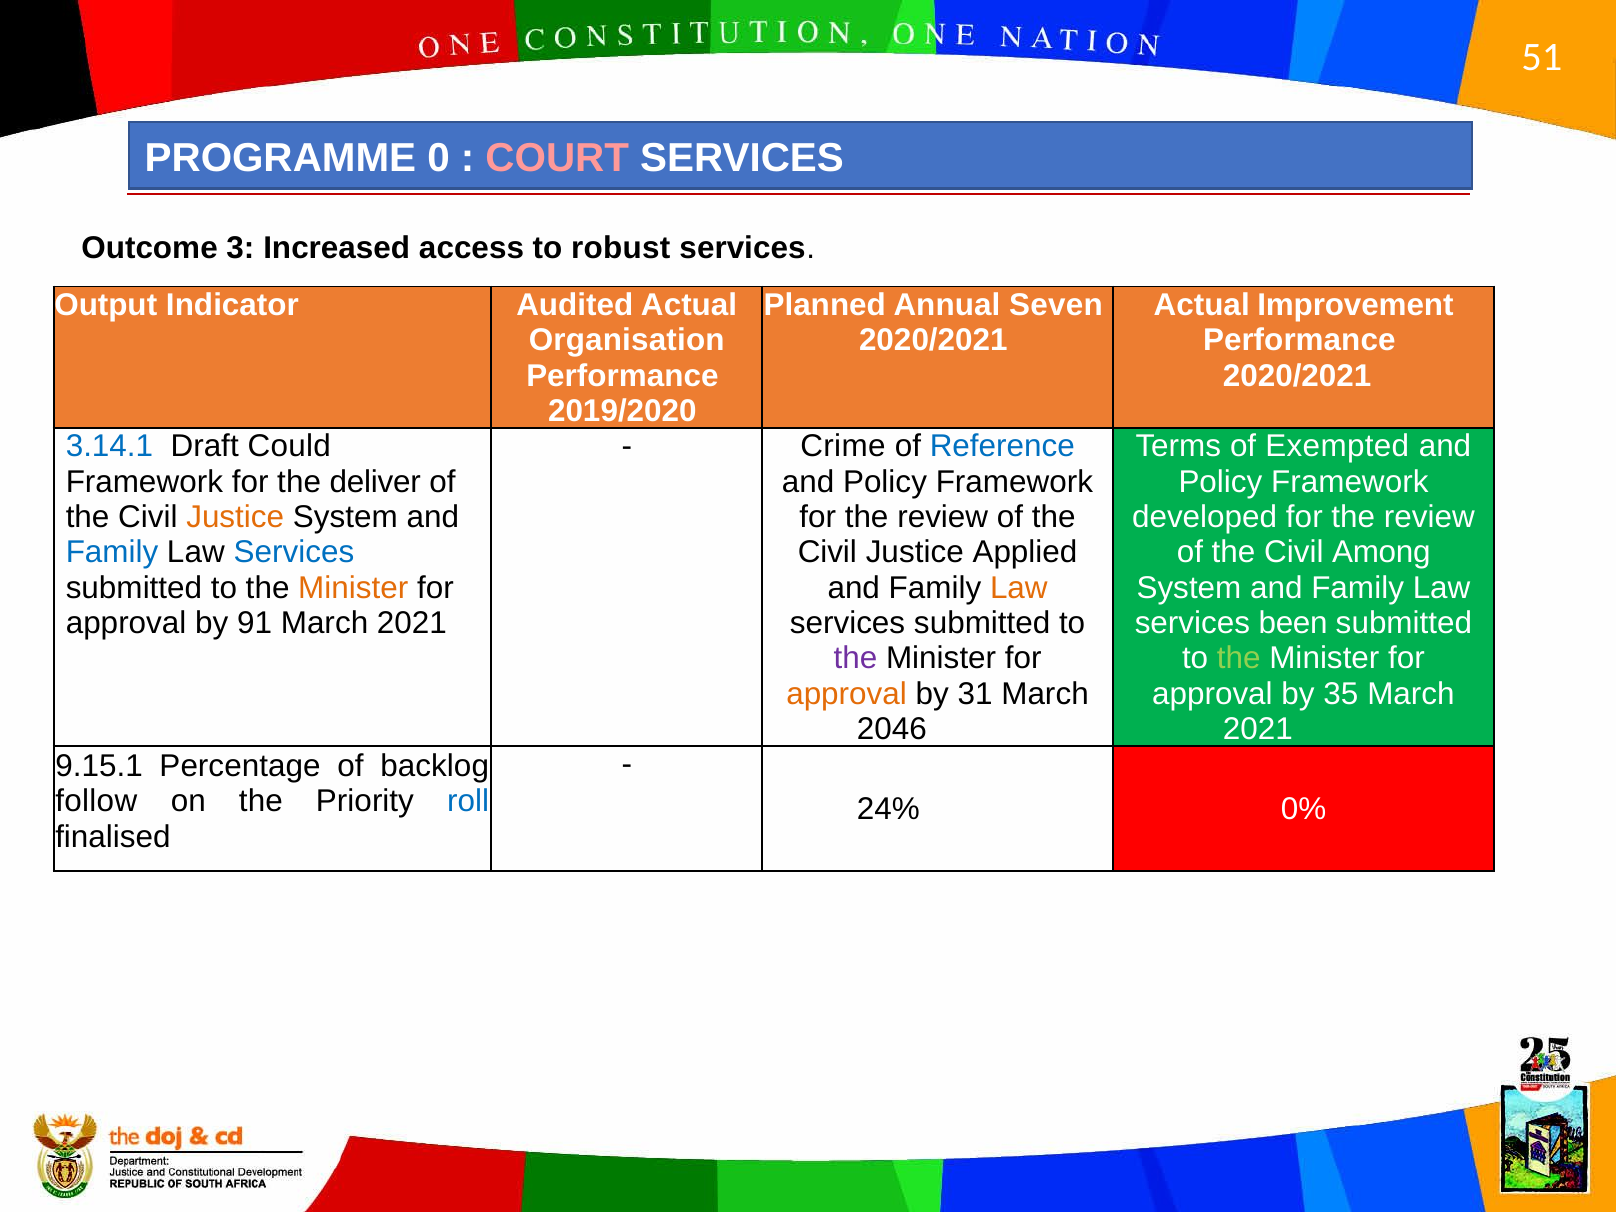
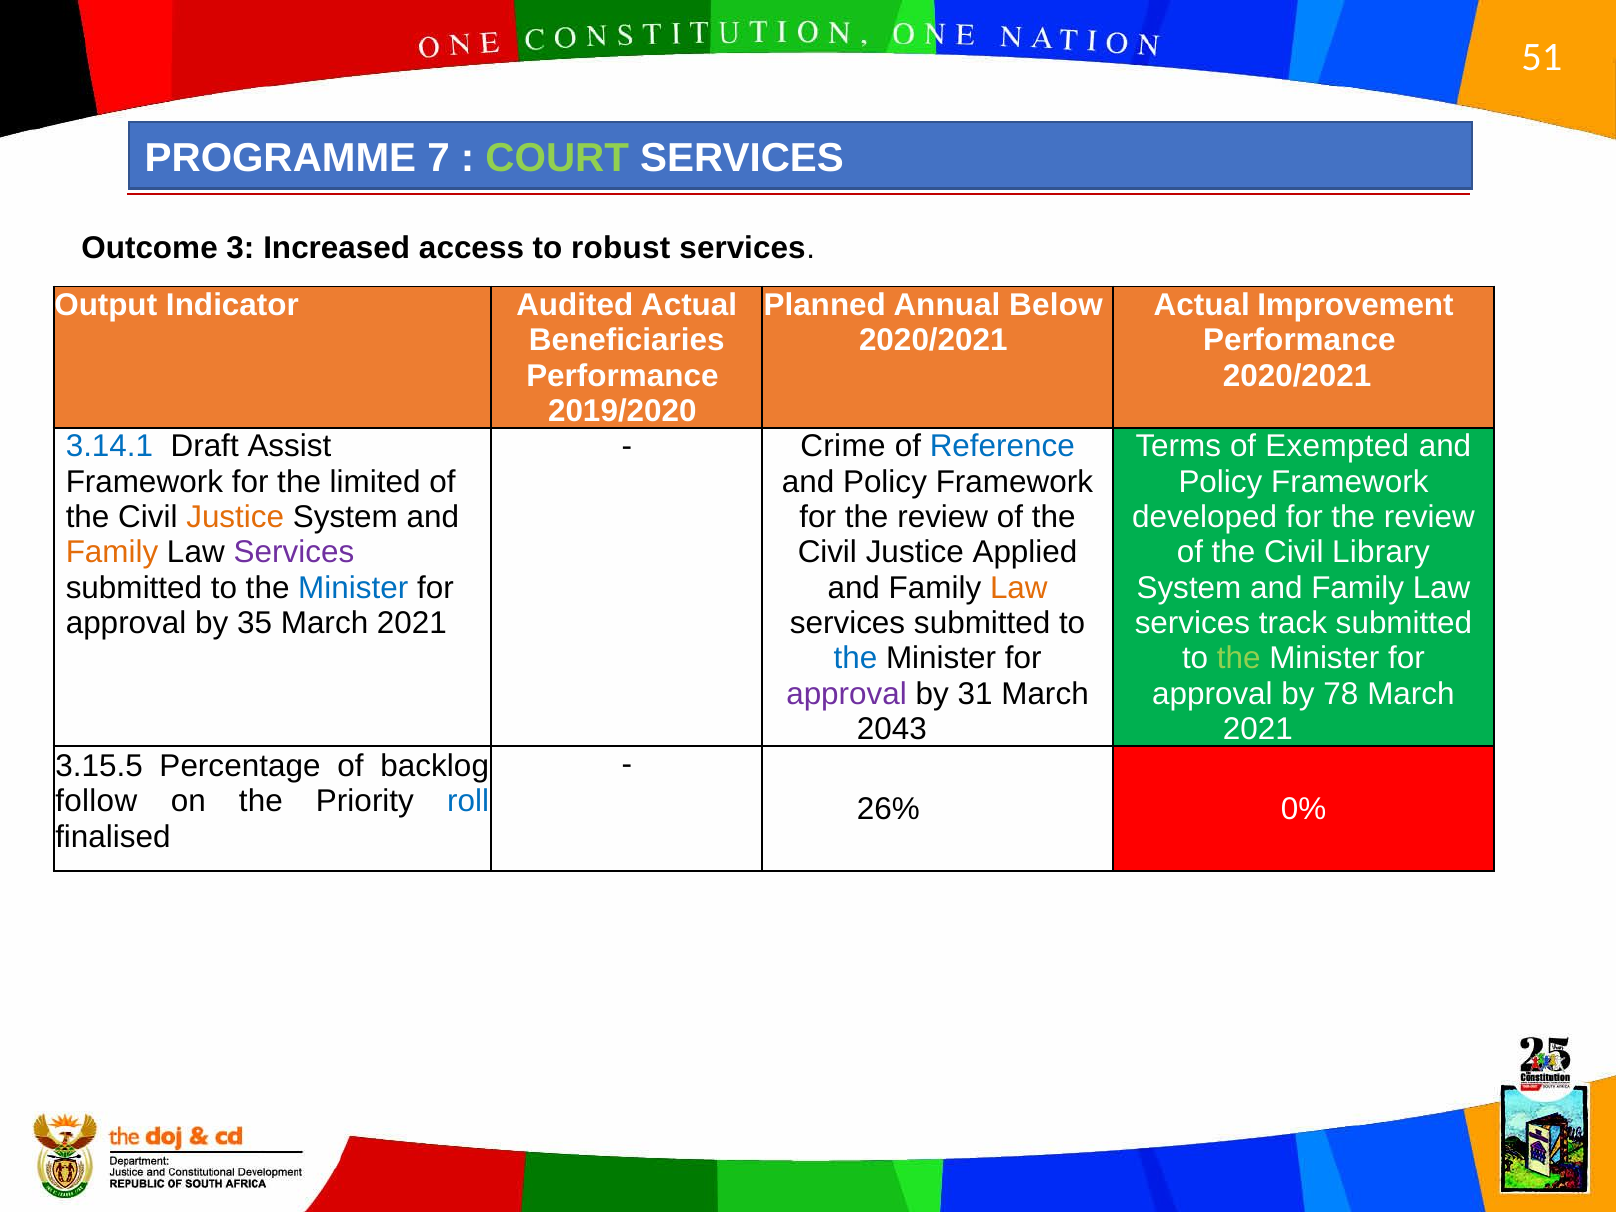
0: 0 -> 7
COURT colour: pink -> light green
Seven: Seven -> Below
Organisation: Organisation -> Beneficiaries
Could: Could -> Assist
deliver: deliver -> limited
Family at (112, 552) colour: blue -> orange
Services at (294, 552) colour: blue -> purple
Among: Among -> Library
Minister at (353, 588) colour: orange -> blue
91: 91 -> 35
been: been -> track
the at (856, 658) colour: purple -> blue
approval at (847, 694) colour: orange -> purple
35: 35 -> 78
2046: 2046 -> 2043
9.15.1: 9.15.1 -> 3.15.5
24%: 24% -> 26%
